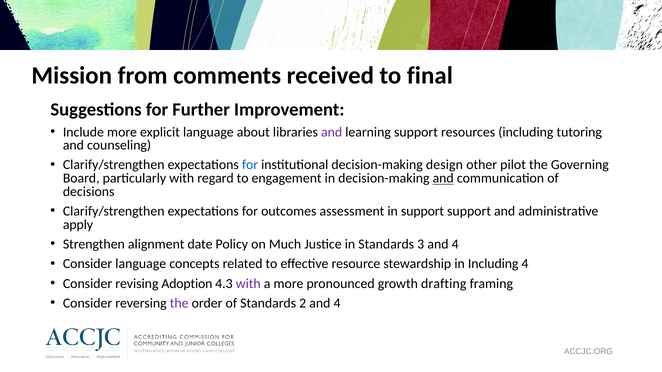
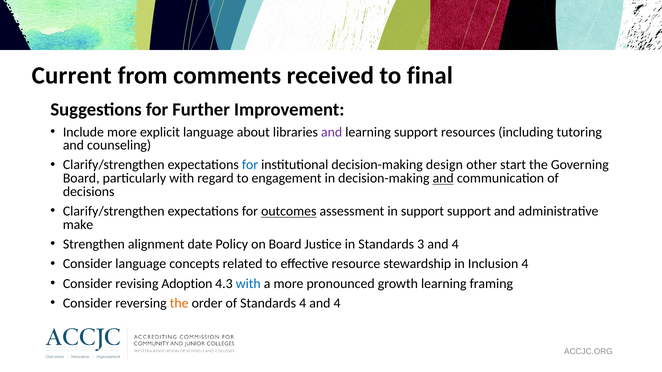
Mission: Mission -> Current
pilot: pilot -> start
outcomes underline: none -> present
apply: apply -> make
on Much: Much -> Board
in Including: Including -> Inclusion
with at (248, 284) colour: purple -> blue
growth drafting: drafting -> learning
the at (179, 303) colour: purple -> orange
Standards 2: 2 -> 4
